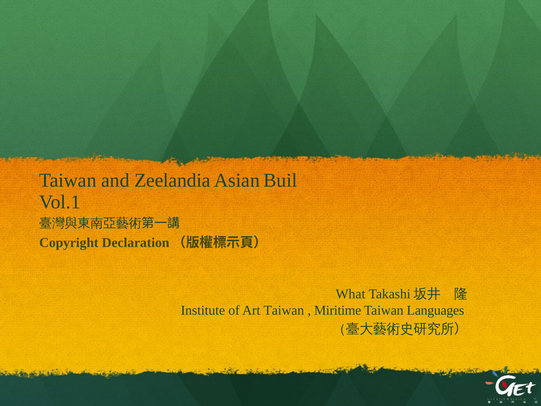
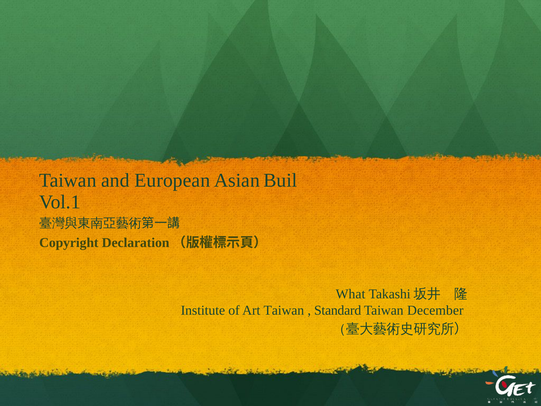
Zeelandia: Zeelandia -> European
Miritime: Miritime -> Standard
Languages: Languages -> December
